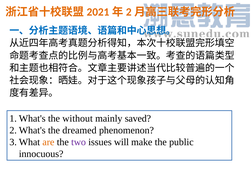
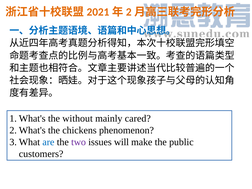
saved: saved -> cared
dreamed: dreamed -> chickens
are colour: orange -> blue
innocuous: innocuous -> customers
